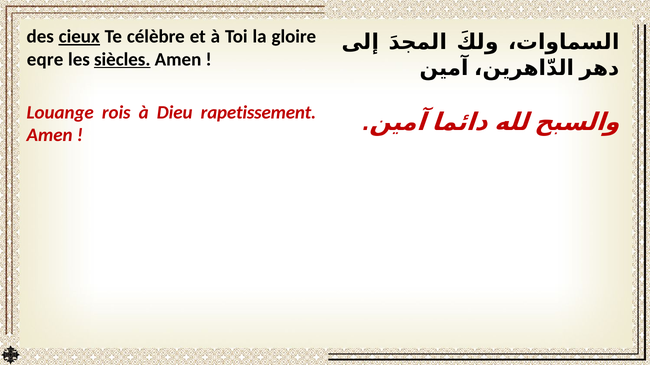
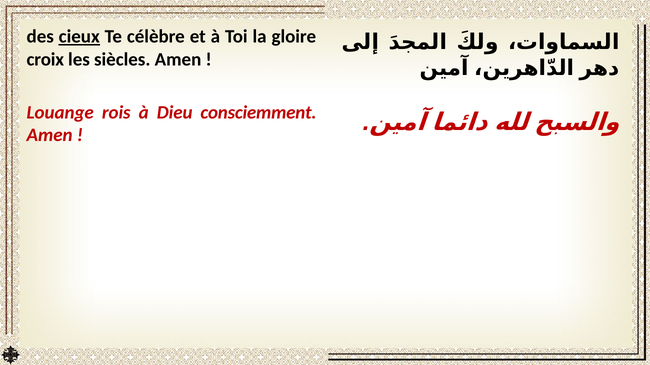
eqre: eqre -> croix
siècles underline: present -> none
rapetissement: rapetissement -> consciemment
